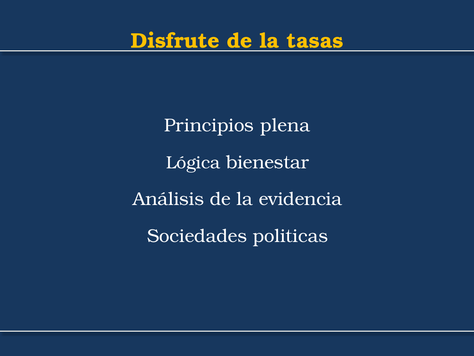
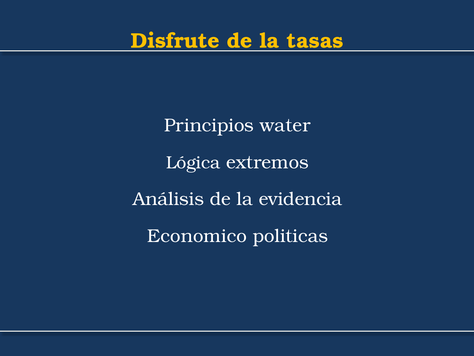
plena: plena -> water
bienestar: bienestar -> extremos
Sociedades: Sociedades -> Economico
